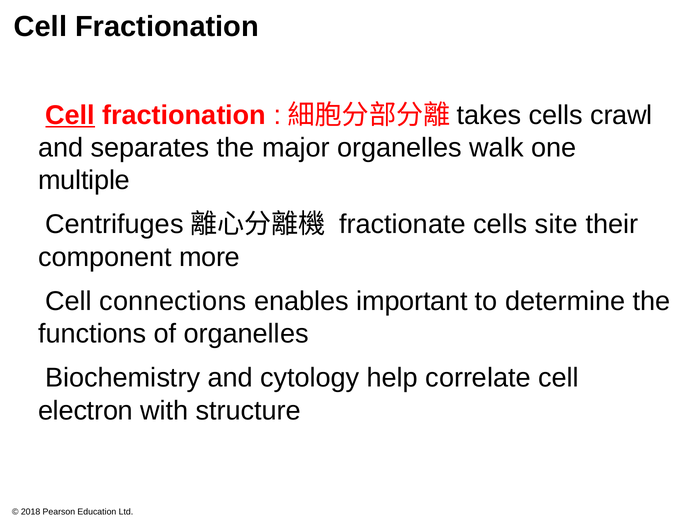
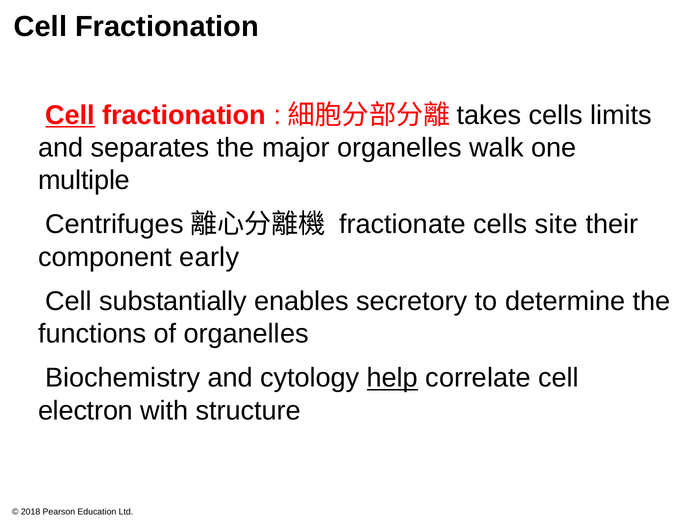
crawl: crawl -> limits
more: more -> early
connections: connections -> substantially
important: important -> secretory
help underline: none -> present
